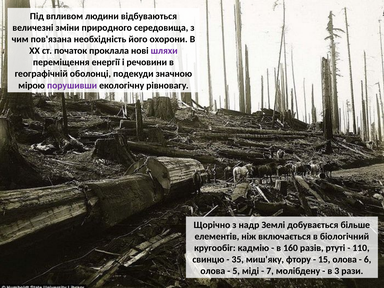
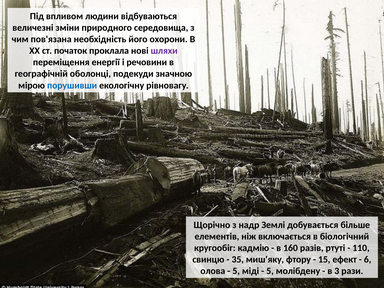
порушивши colour: purple -> blue
15 олова: олова -> ефект
7 at (270, 271): 7 -> 5
